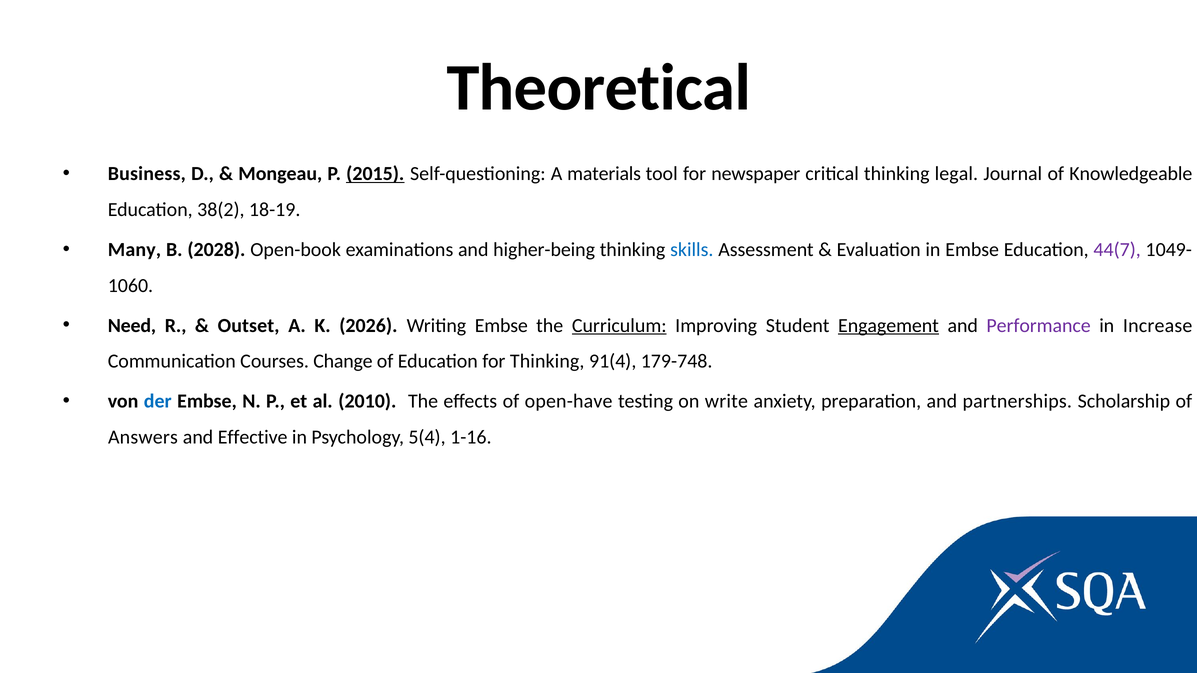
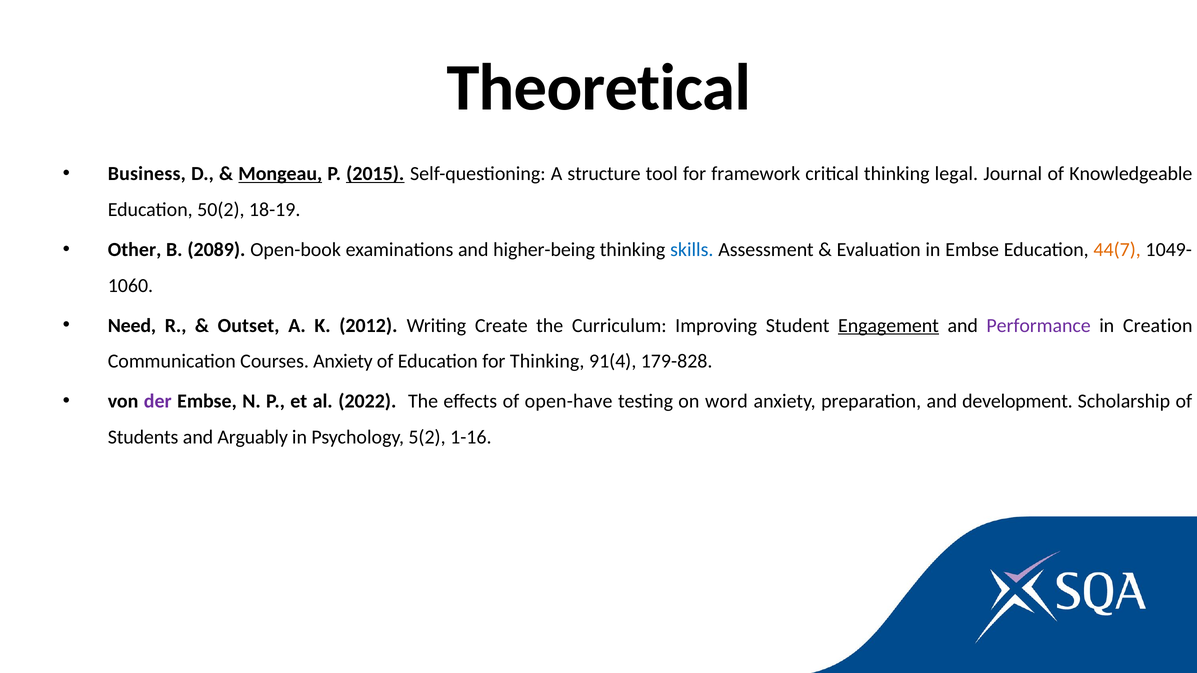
Mongeau underline: none -> present
materials: materials -> structure
newspaper: newspaper -> framework
38(2: 38(2 -> 50(2
Many: Many -> Other
2028: 2028 -> 2089
44(7 colour: purple -> orange
2026: 2026 -> 2012
Writing Embse: Embse -> Create
Curriculum underline: present -> none
Increase: Increase -> Creation
Courses Change: Change -> Anxiety
179-748: 179-748 -> 179-828
der colour: blue -> purple
2010: 2010 -> 2022
write: write -> word
partnerships: partnerships -> development
Answers: Answers -> Students
Effective: Effective -> Arguably
5(4: 5(4 -> 5(2
